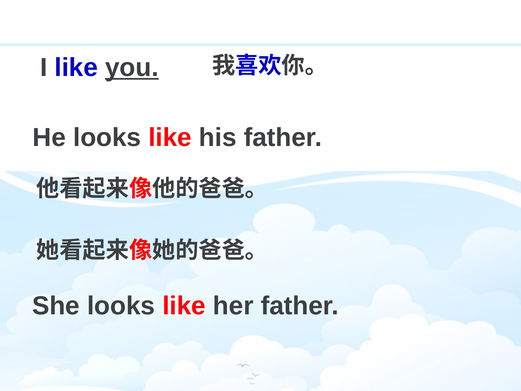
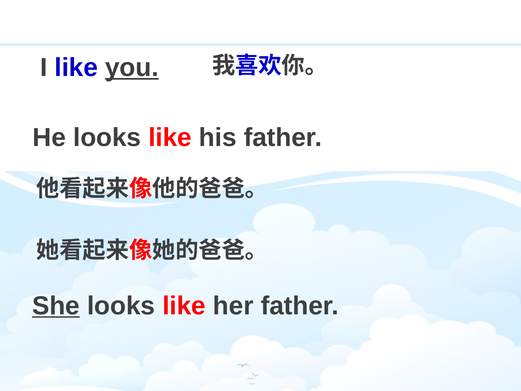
She underline: none -> present
